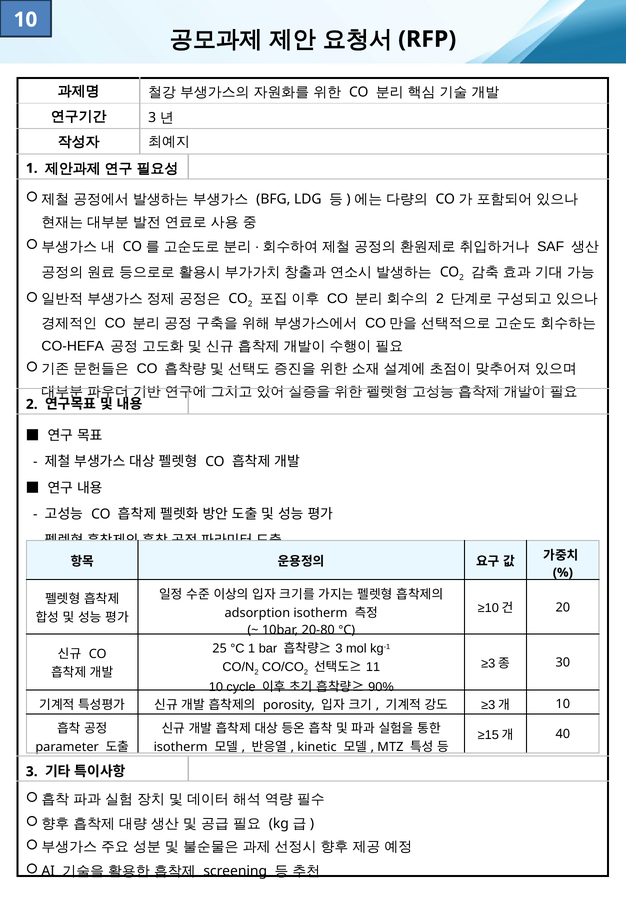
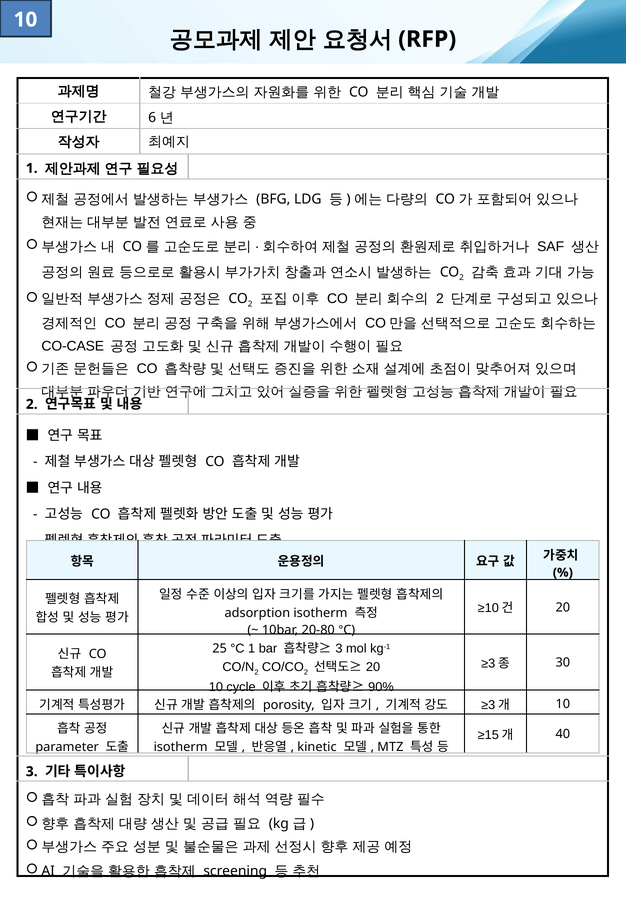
3 at (152, 118): 3 -> 6
CO-HEFA: CO-HEFA -> CO-CASE
11 at (373, 667): 11 -> 20
